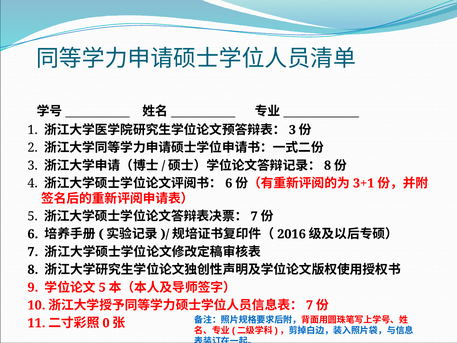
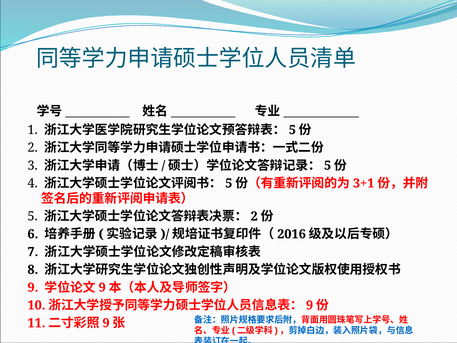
3 at (292, 130): 3 -> 5
8 at (328, 165): 8 -> 5
6 at (229, 183): 6 -> 5
7 at (254, 216): 7 -> 2
5 at (102, 287): 5 -> 9
7 at (310, 305): 7 -> 9
0 at (106, 323): 0 -> 9
